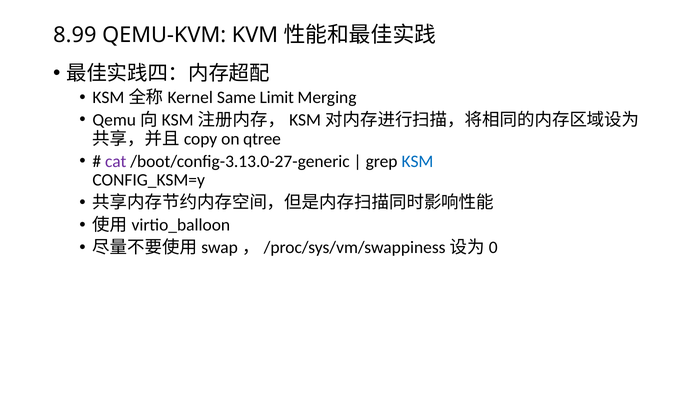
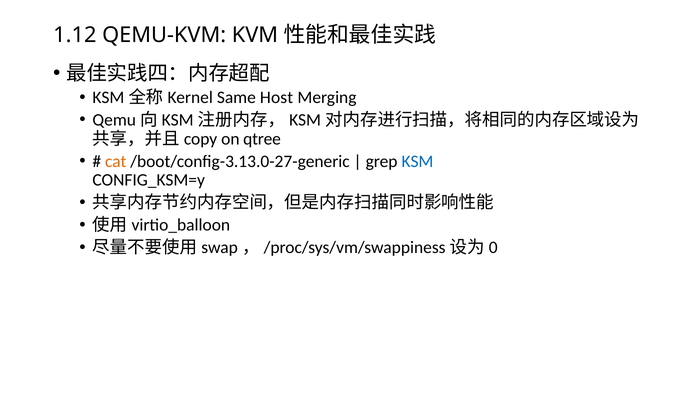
8.99: 8.99 -> 1.12
Limit: Limit -> Host
cat colour: purple -> orange
